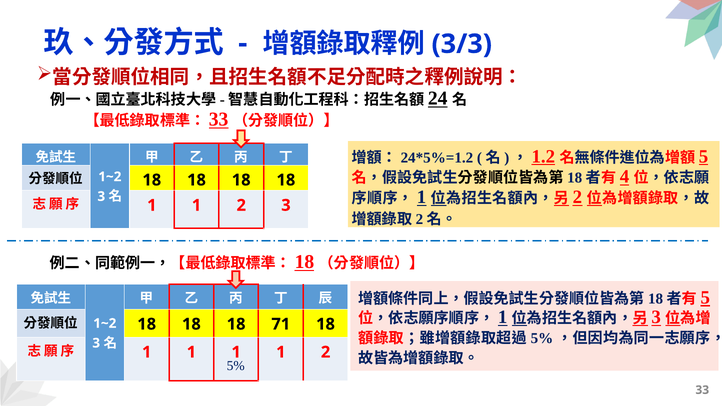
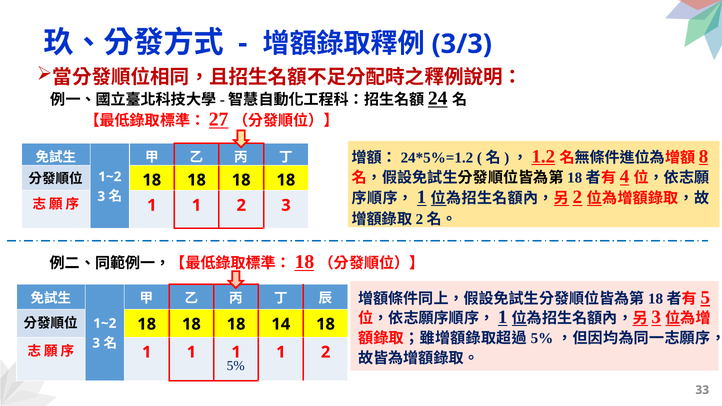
33 at (219, 119): 33 -> 27
5 at (703, 156): 5 -> 8
71: 71 -> 14
